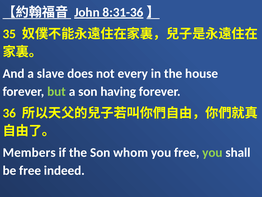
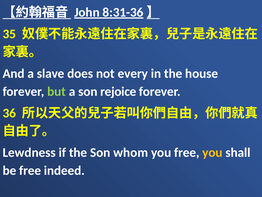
having: having -> rejoice
Members: Members -> Lewdness
you at (212, 152) colour: light green -> yellow
